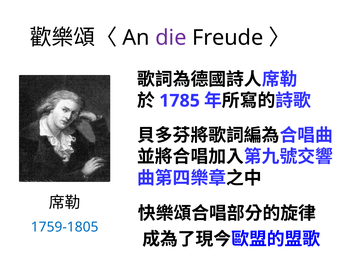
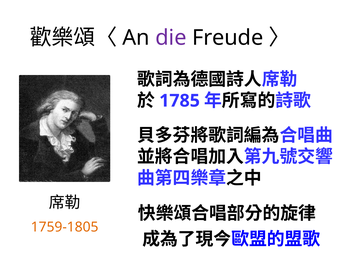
1759-1805 colour: blue -> orange
